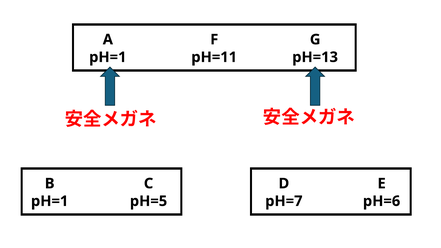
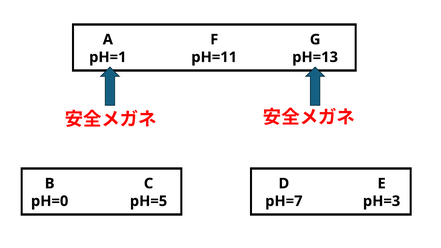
pH=1 at (50, 201): pH=1 -> pH=0
pH=6: pH=6 -> pH=3
